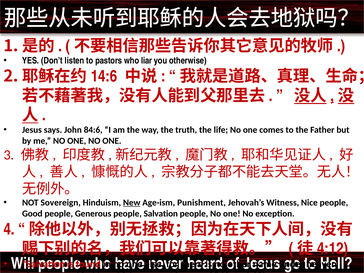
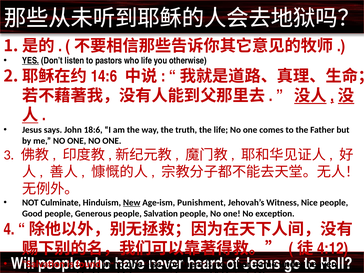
YES underline: none -> present
who liar: liar -> life
84:6: 84:6 -> 18:6
Sovereign: Sovereign -> Culminate
